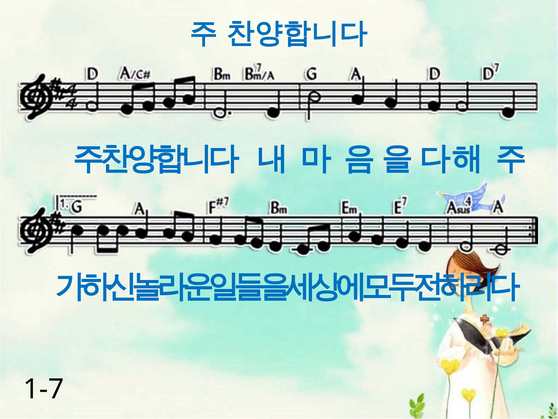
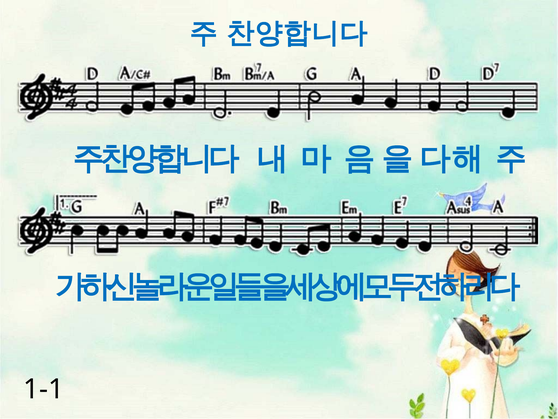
1-7: 1-7 -> 1-1
